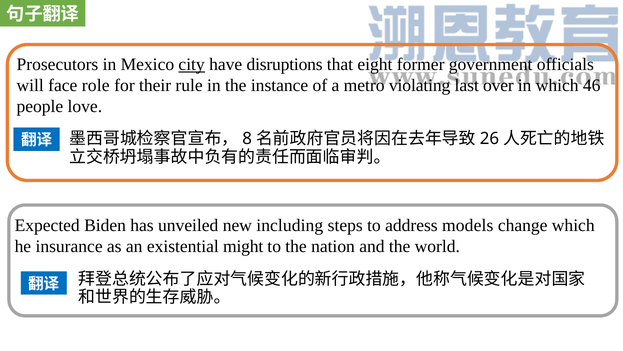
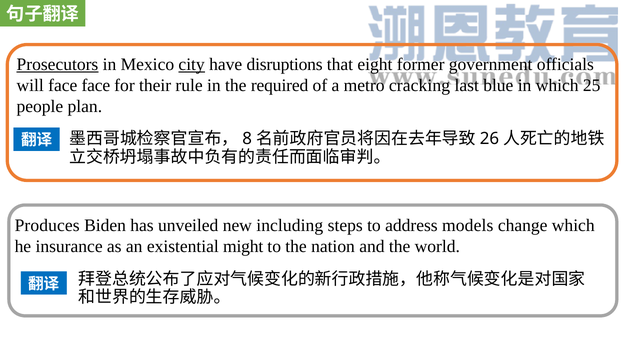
Prosecutors underline: none -> present
face role: role -> face
instance: instance -> required
violating: violating -> cracking
over: over -> blue
46: 46 -> 25
love: love -> plan
Expected: Expected -> Produces
